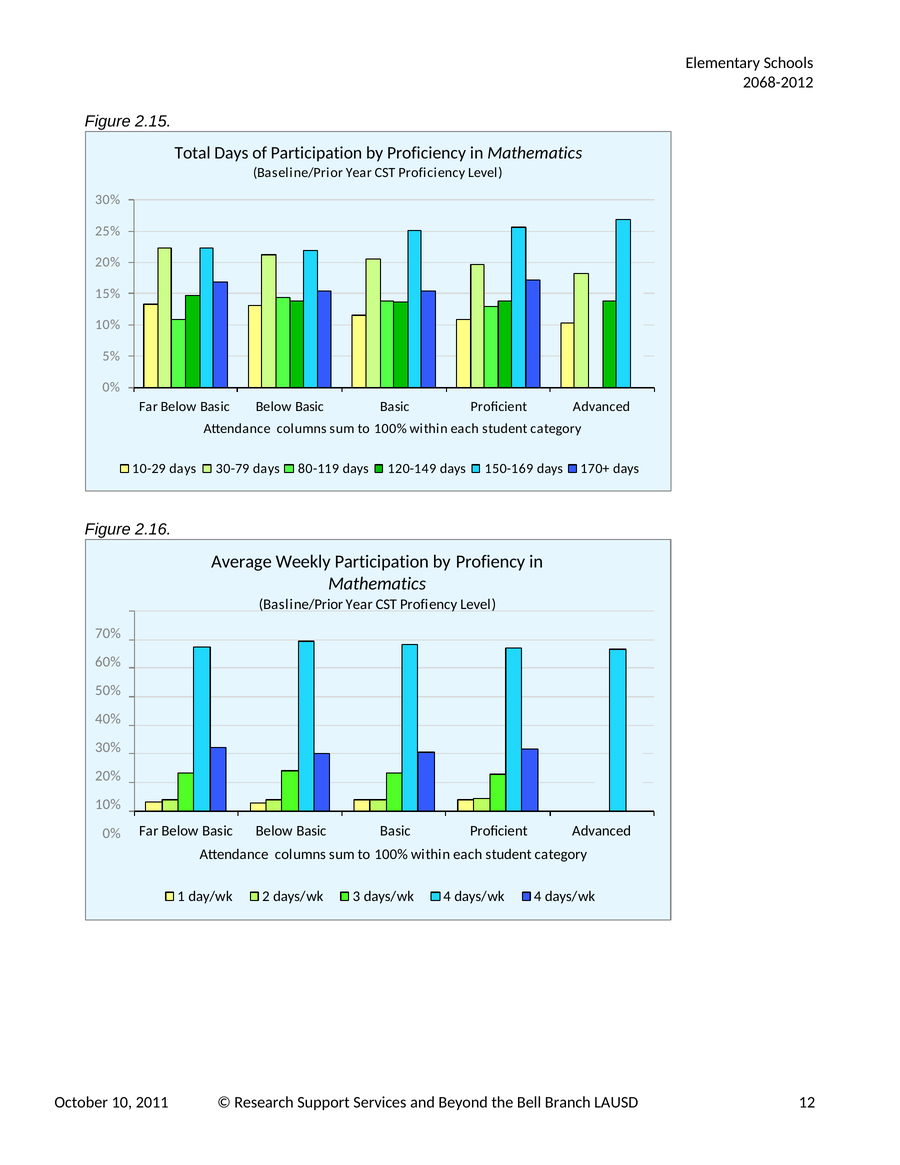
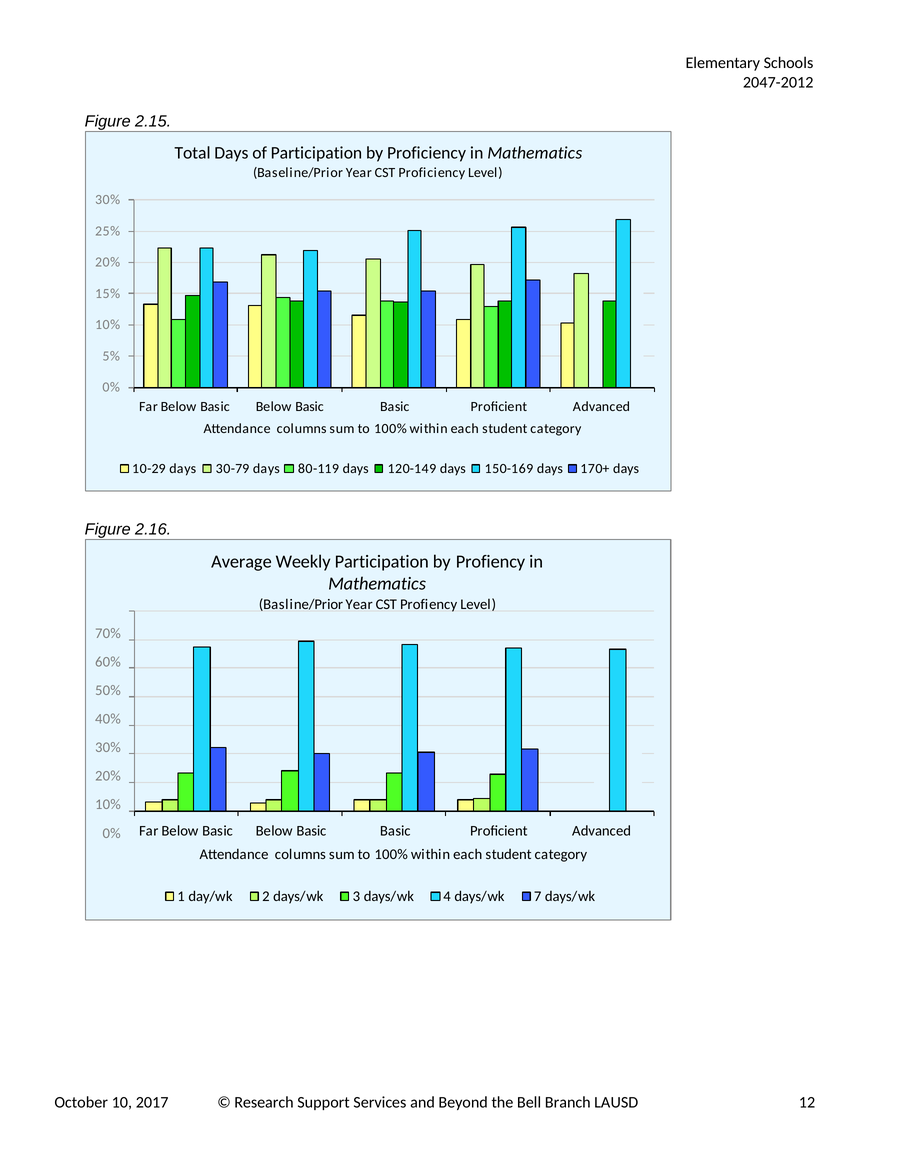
2068-2012: 2068-2012 -> 2047-2012
4 days/wk 4: 4 -> 7
2011: 2011 -> 2017
